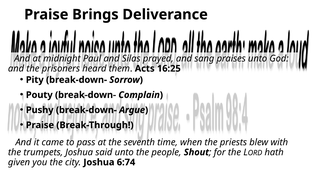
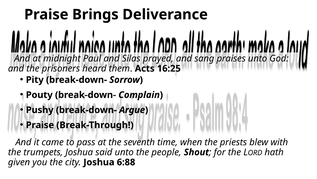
6:74: 6:74 -> 6:88
